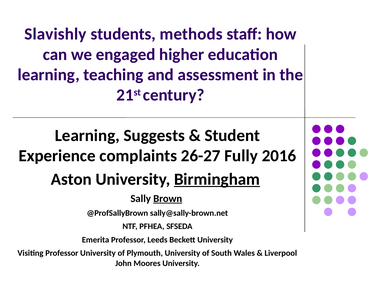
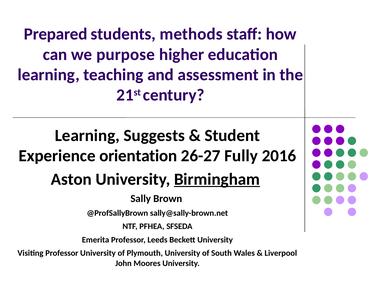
Slavishly: Slavishly -> Prepared
engaged: engaged -> purpose
complaints: complaints -> orientation
Brown underline: present -> none
